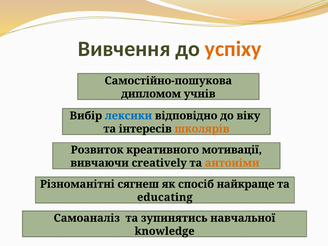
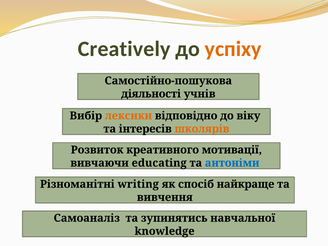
Вивчення: Вивчення -> Creatively
дипломом: дипломом -> діяльності
лексики colour: blue -> orange
creatively: creatively -> educating
антоніми colour: orange -> blue
сягнеш: сягнеш -> writing
educating: educating -> вивчення
